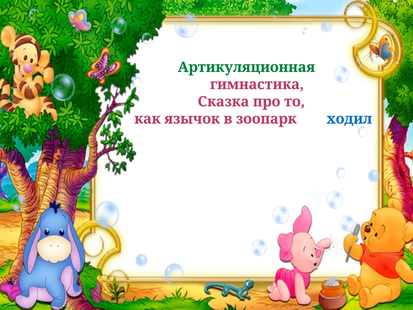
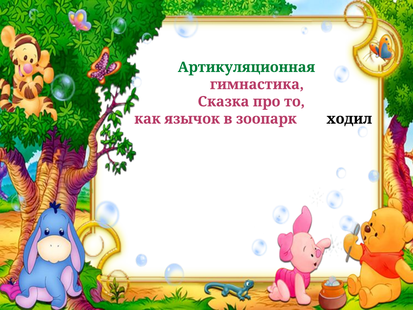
ходил colour: blue -> black
